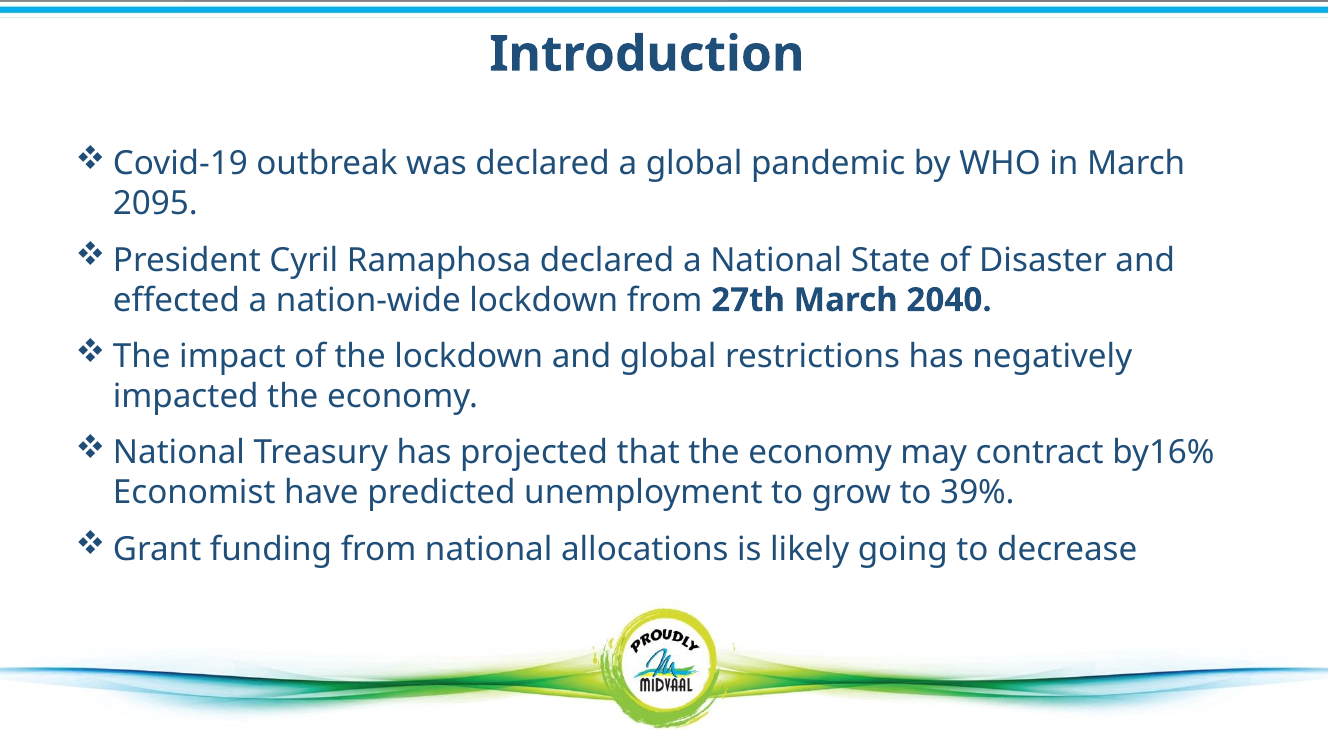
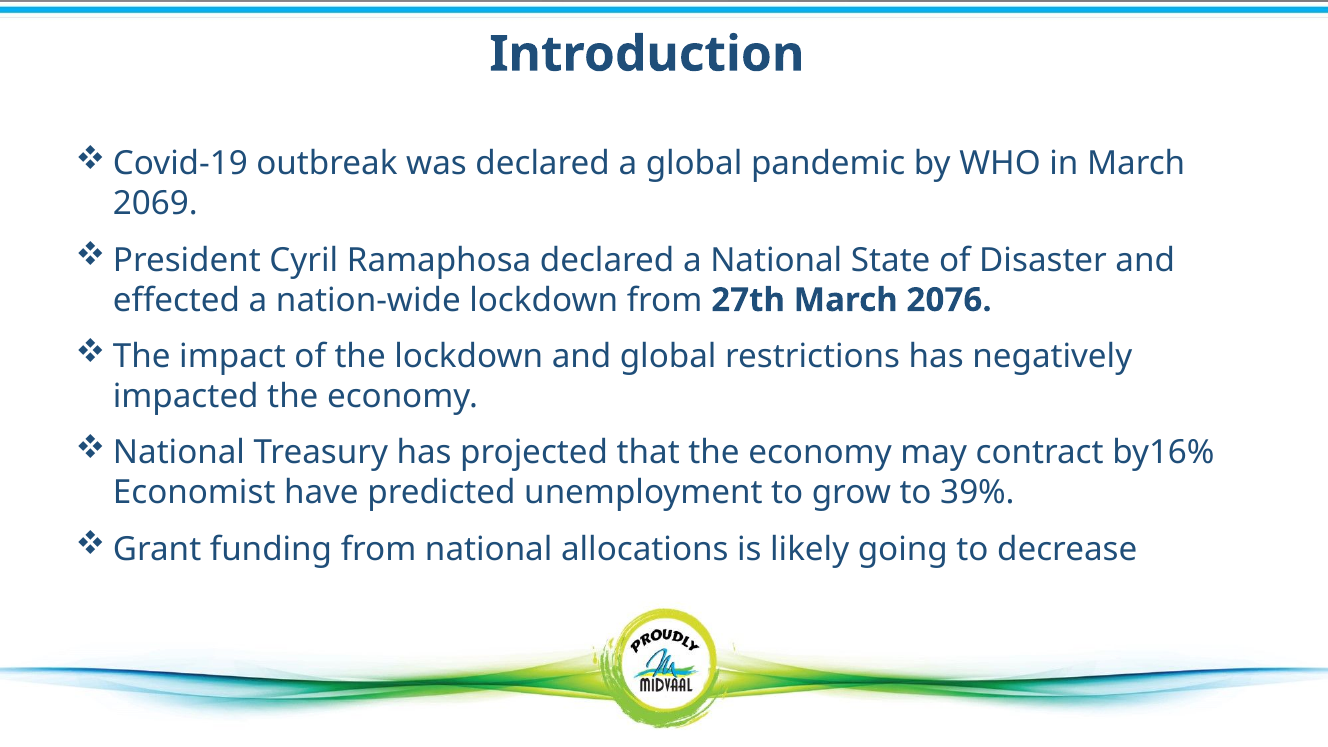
2095: 2095 -> 2069
2040: 2040 -> 2076
